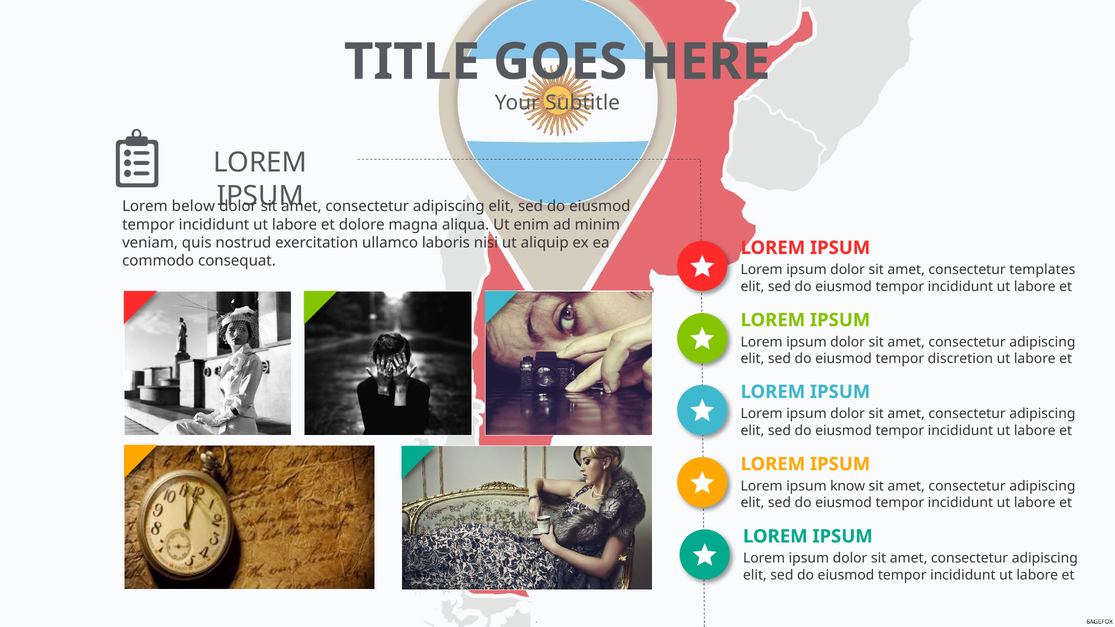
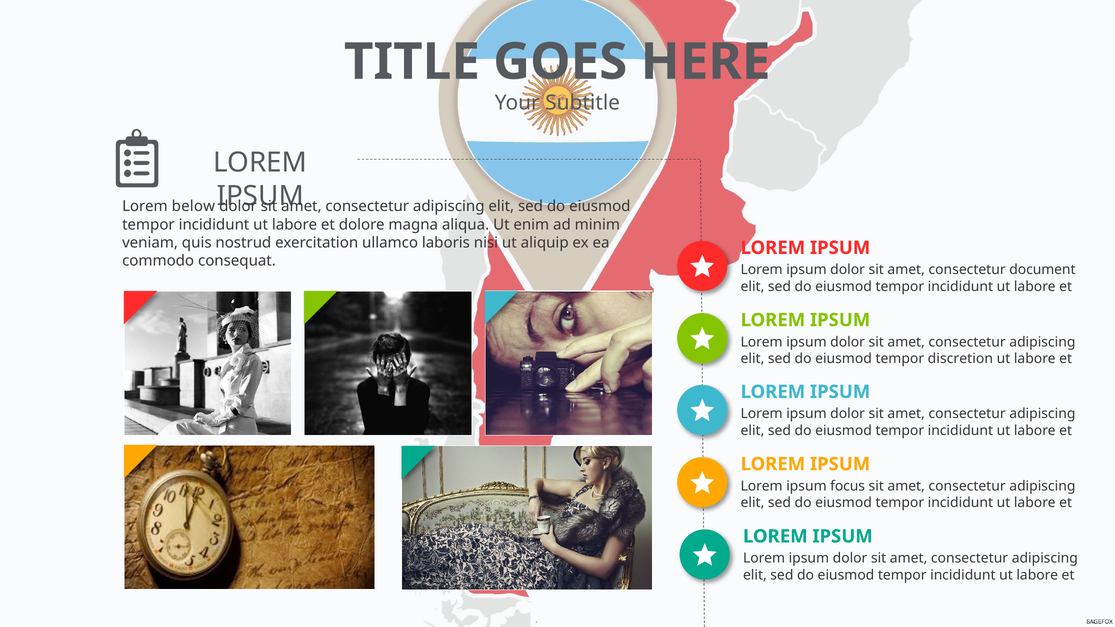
templates: templates -> document
know: know -> focus
